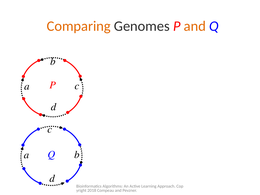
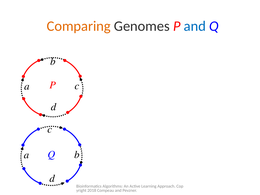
and at (195, 26) colour: orange -> blue
